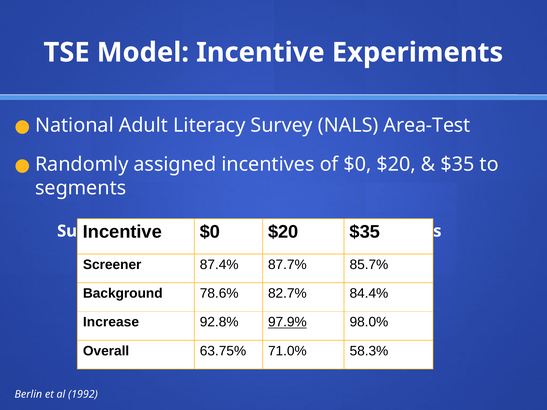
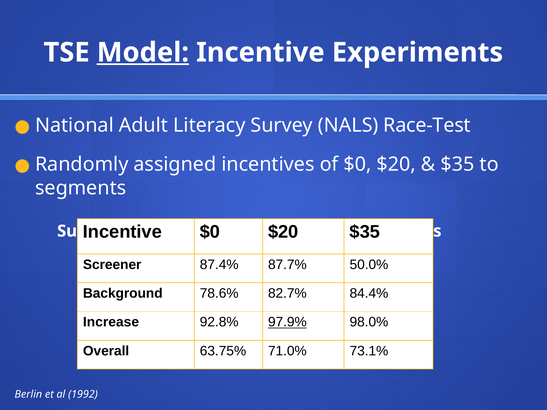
Model underline: none -> present
Area-Test: Area-Test -> Race-Test
85.7%: 85.7% -> 50.0%
58.3%: 58.3% -> 73.1%
